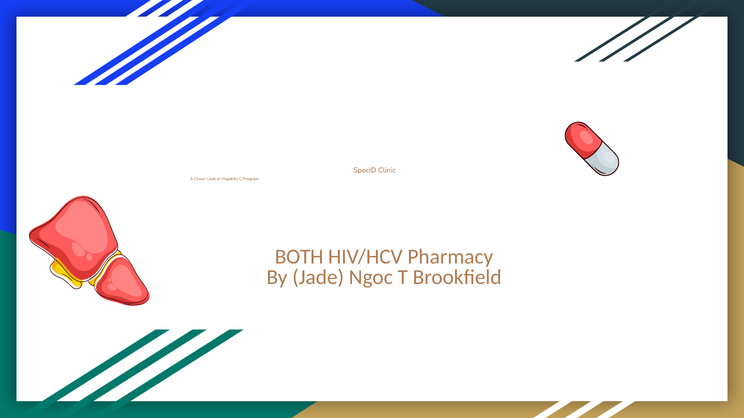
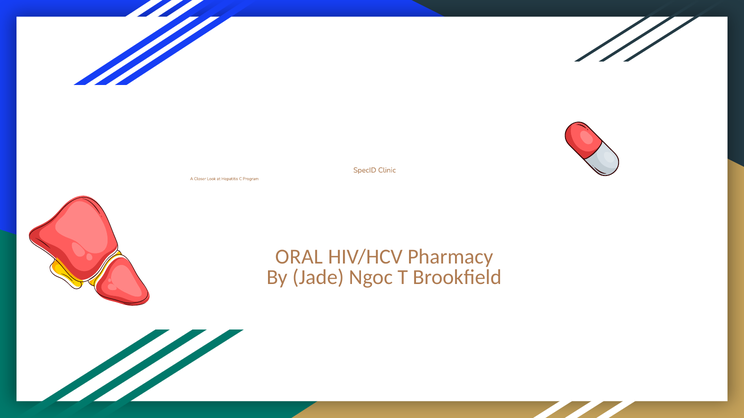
BOTH: BOTH -> ORAL
